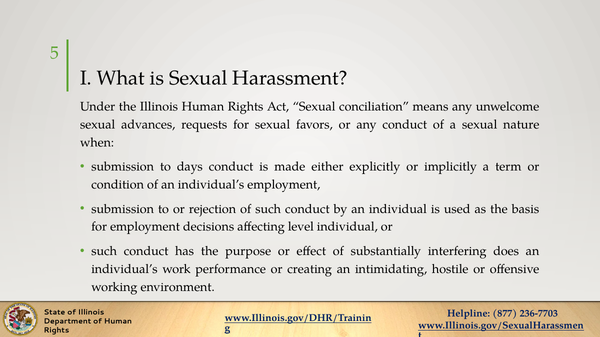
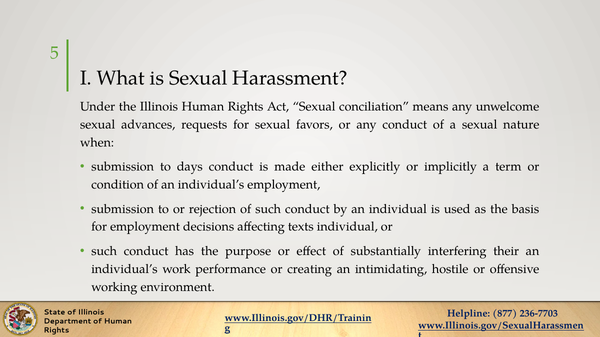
level: level -> texts
does: does -> their
